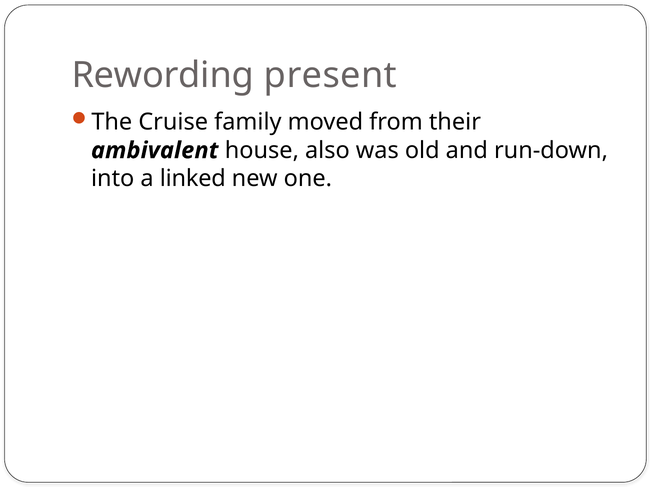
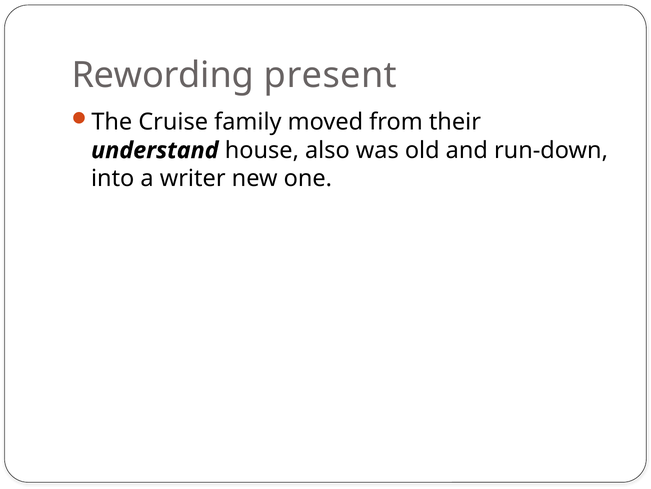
ambivalent: ambivalent -> understand
linked: linked -> writer
